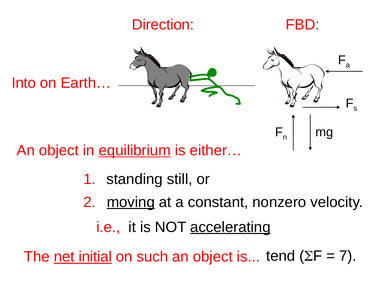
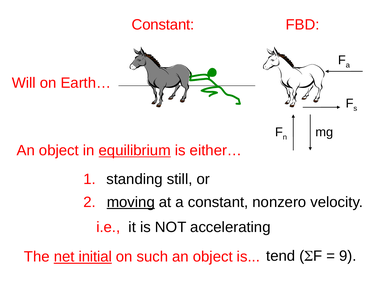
Direction at (163, 25): Direction -> Constant
Into: Into -> Will
accelerating underline: present -> none
7: 7 -> 9
